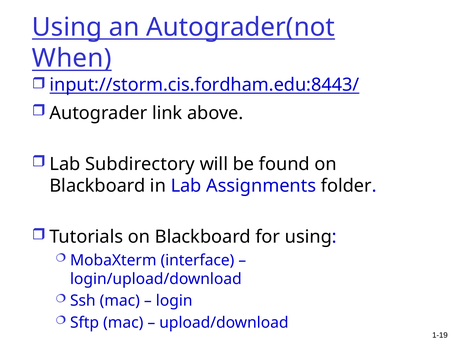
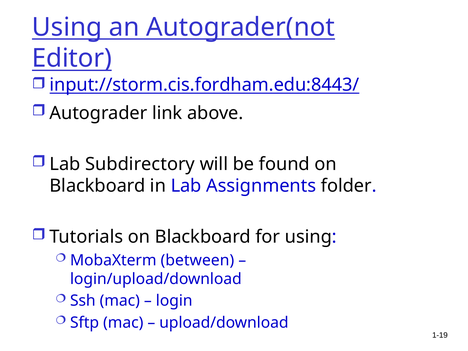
When: When -> Editor
interface: interface -> between
